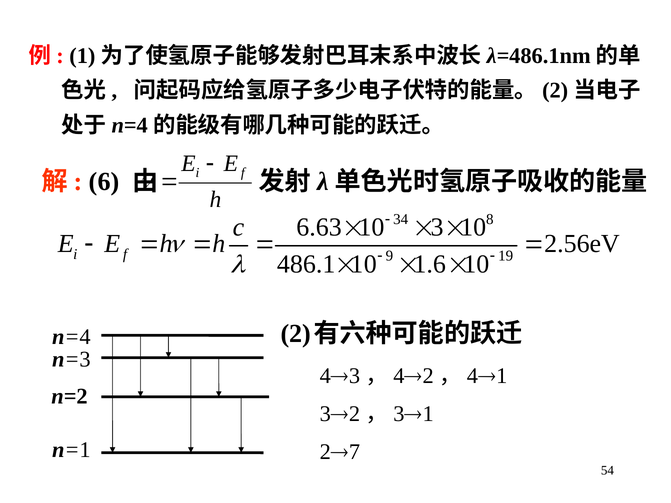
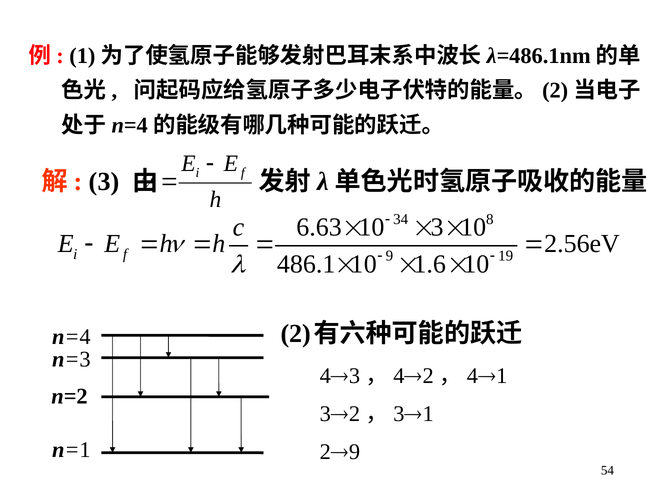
6 at (104, 182): 6 -> 3
7 at (355, 452): 7 -> 9
